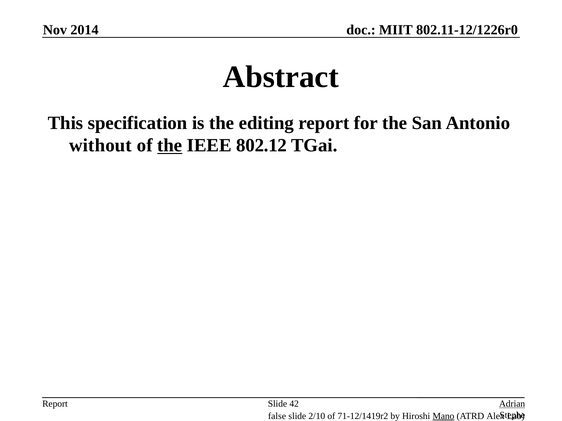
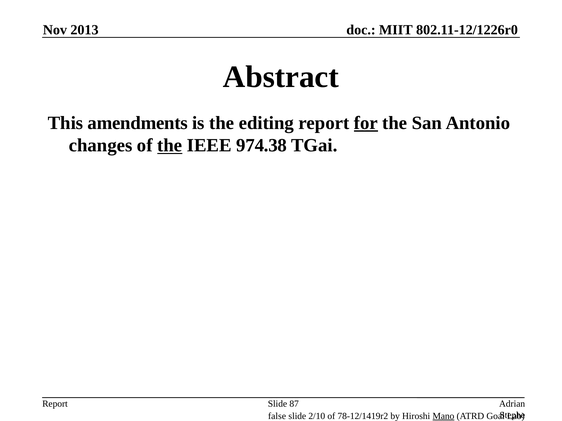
2014: 2014 -> 2013
specification: specification -> amendments
for underline: none -> present
without: without -> changes
802.12: 802.12 -> 974.38
Adrian underline: present -> none
42: 42 -> 87
71-12/1419r2: 71-12/1419r2 -> 78-12/1419r2
Alex: Alex -> Goal
